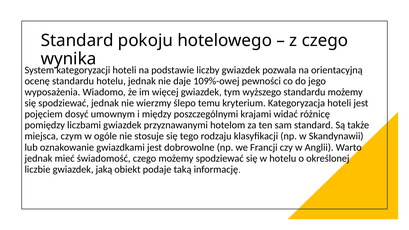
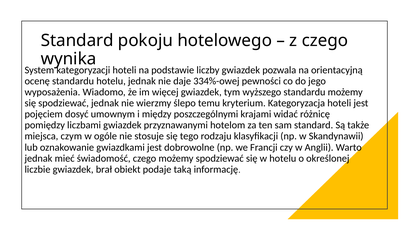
109%-owej: 109%-owej -> 334%-owej
jaką: jaką -> brał
